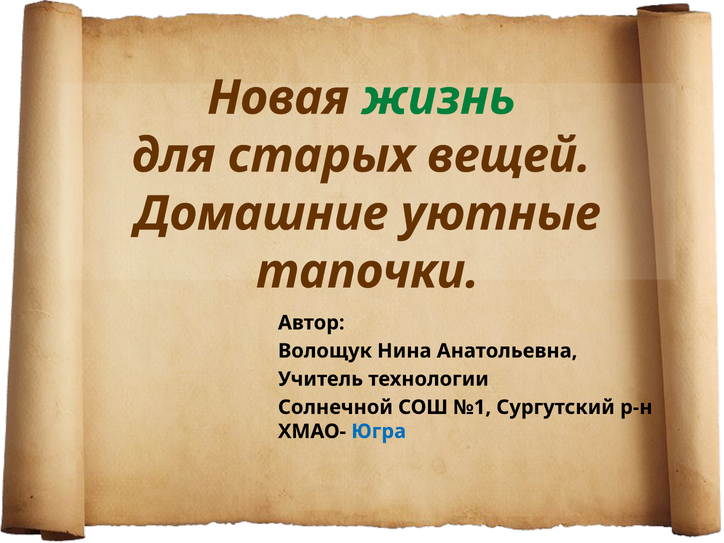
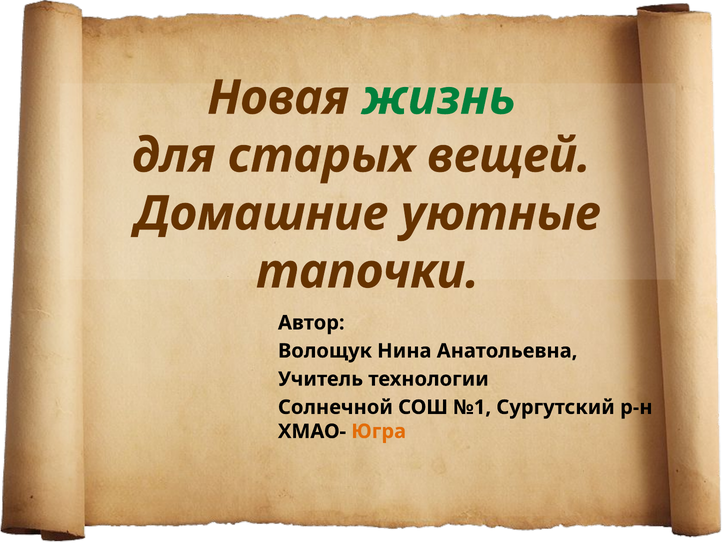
Югра colour: blue -> orange
